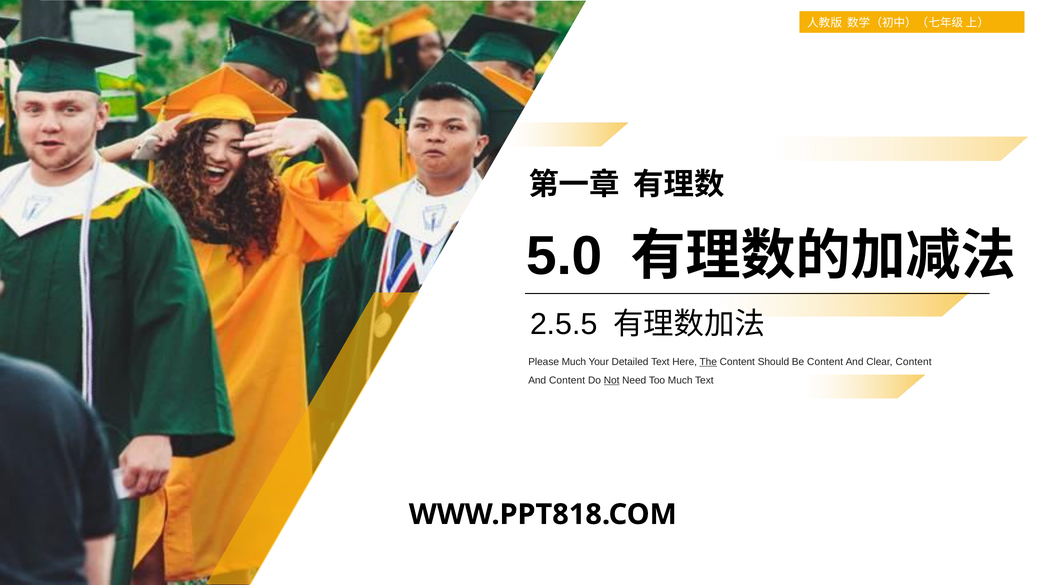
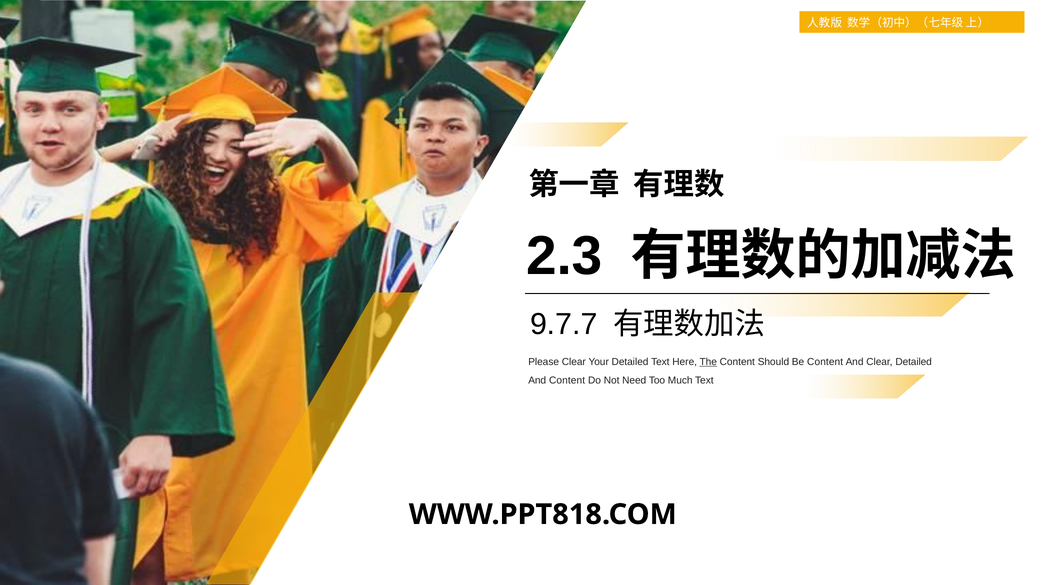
5.0: 5.0 -> 2.3
2.5.5: 2.5.5 -> 9.7.7
Please Much: Much -> Clear
Clear Content: Content -> Detailed
Not underline: present -> none
